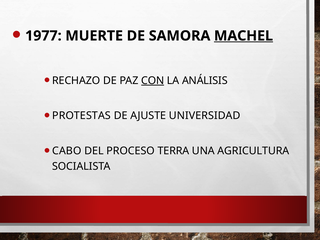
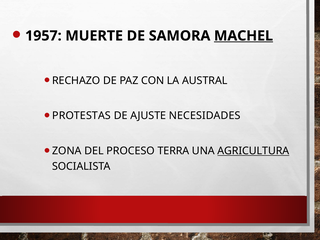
1977: 1977 -> 1957
CON underline: present -> none
ANÁLISIS: ANÁLISIS -> AUSTRAL
UNIVERSIDAD: UNIVERSIDAD -> NECESIDADES
CABO: CABO -> ZONA
AGRICULTURA underline: none -> present
